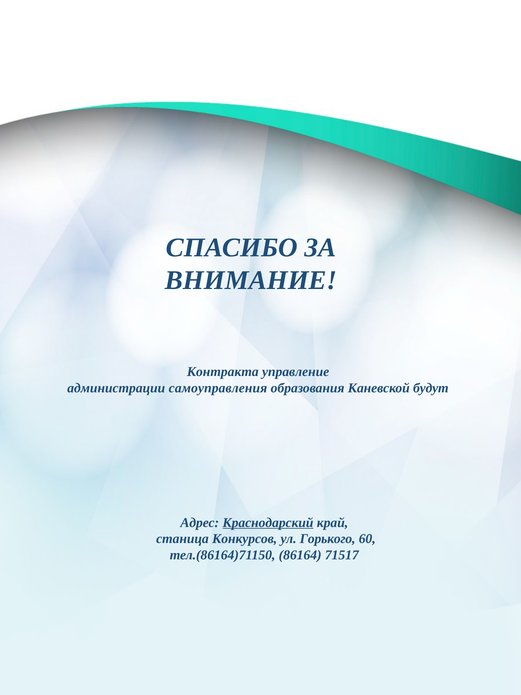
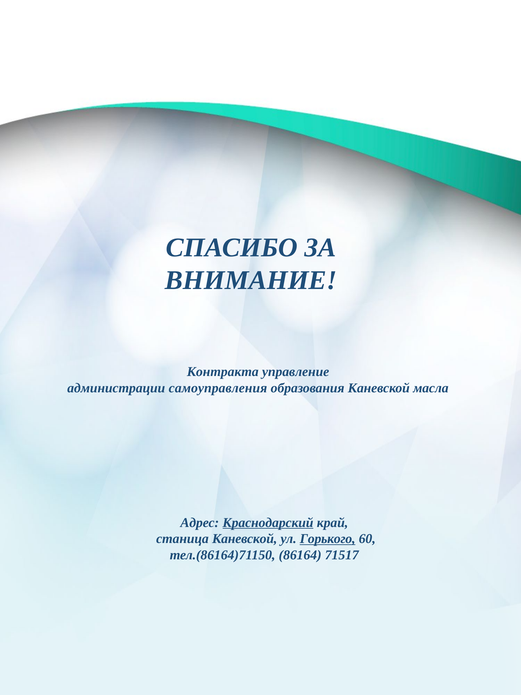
будут: будут -> масла
станица Конкурсов: Конкурсов -> Каневской
Горького underline: none -> present
